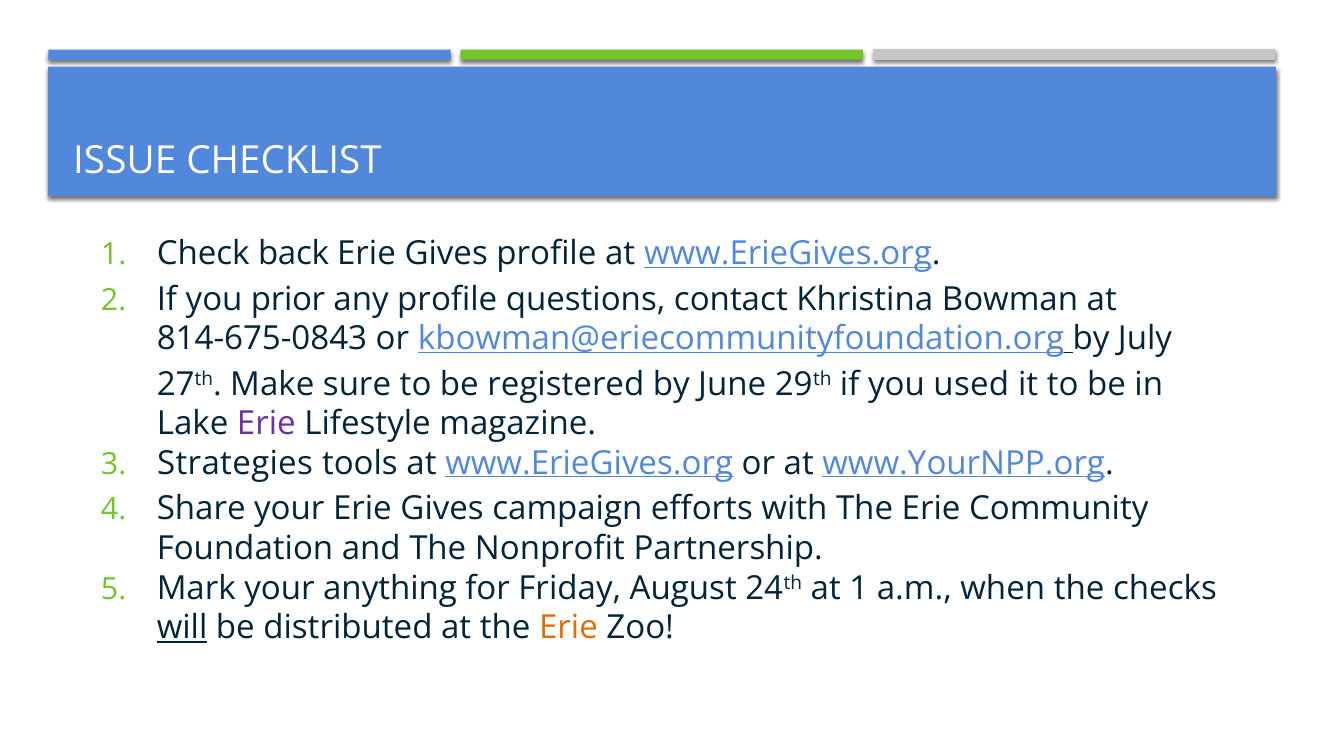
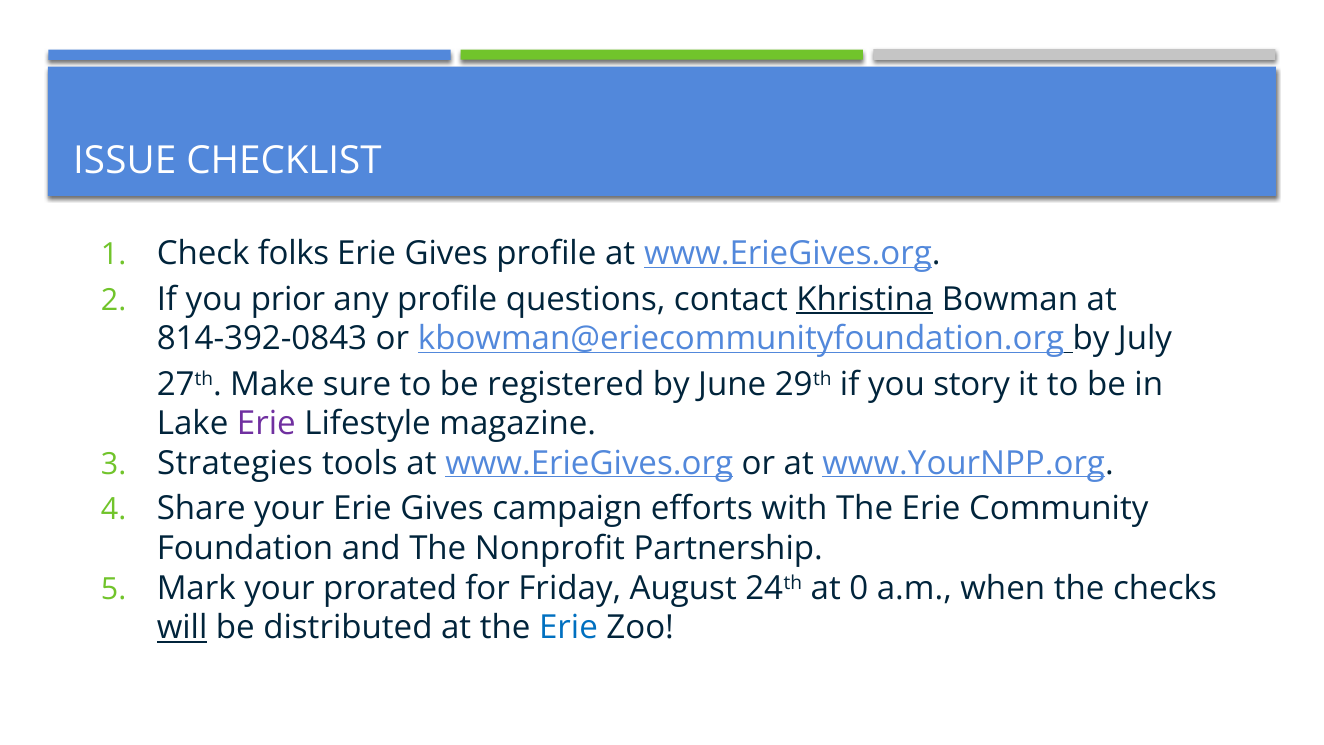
back: back -> folks
Khristina underline: none -> present
814-675-0843: 814-675-0843 -> 814-392-0843
used: used -> story
anything: anything -> prorated
at 1: 1 -> 0
Erie at (568, 628) colour: orange -> blue
